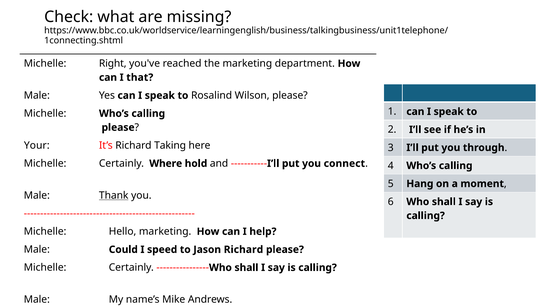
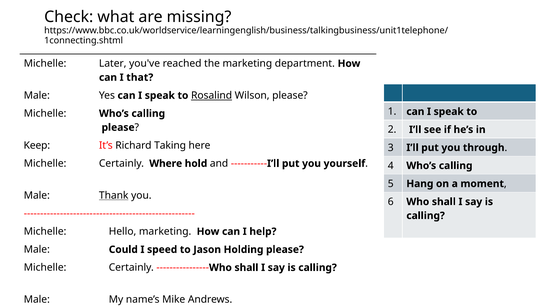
Right: Right -> Later
Rosalind underline: none -> present
Your: Your -> Keep
connect: connect -> yourself
Jason Richard: Richard -> Holding
